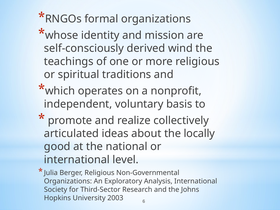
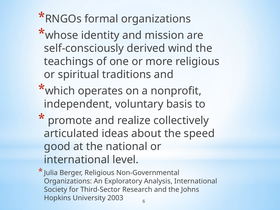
locally: locally -> speed
